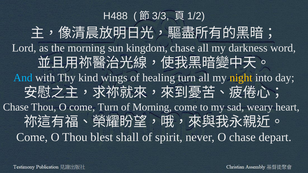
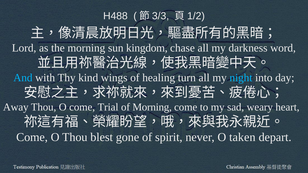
night colour: yellow -> light blue
Chase at (16, 107): Chase -> Away
come Turn: Turn -> Trial
shall: shall -> gone
O chase: chase -> taken
